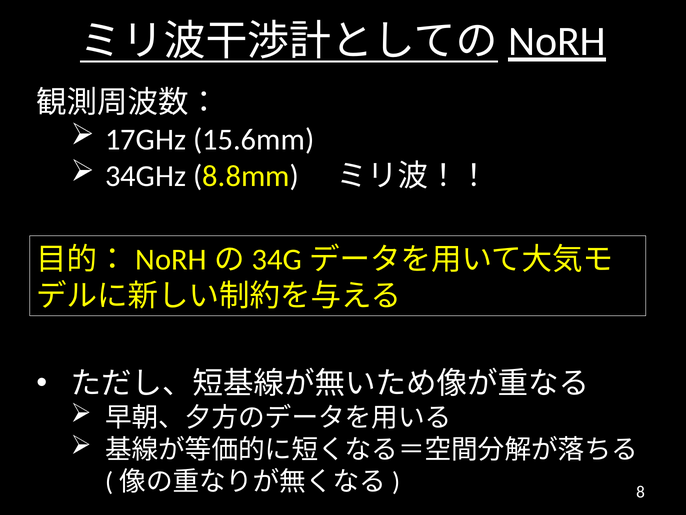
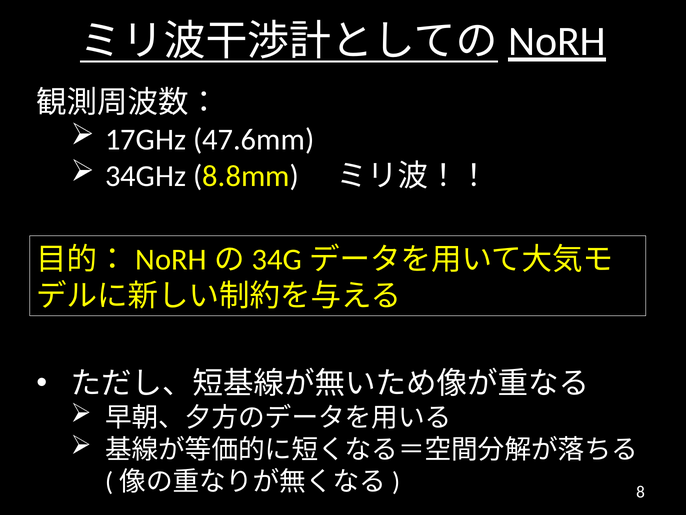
15.6mm: 15.6mm -> 47.6mm
